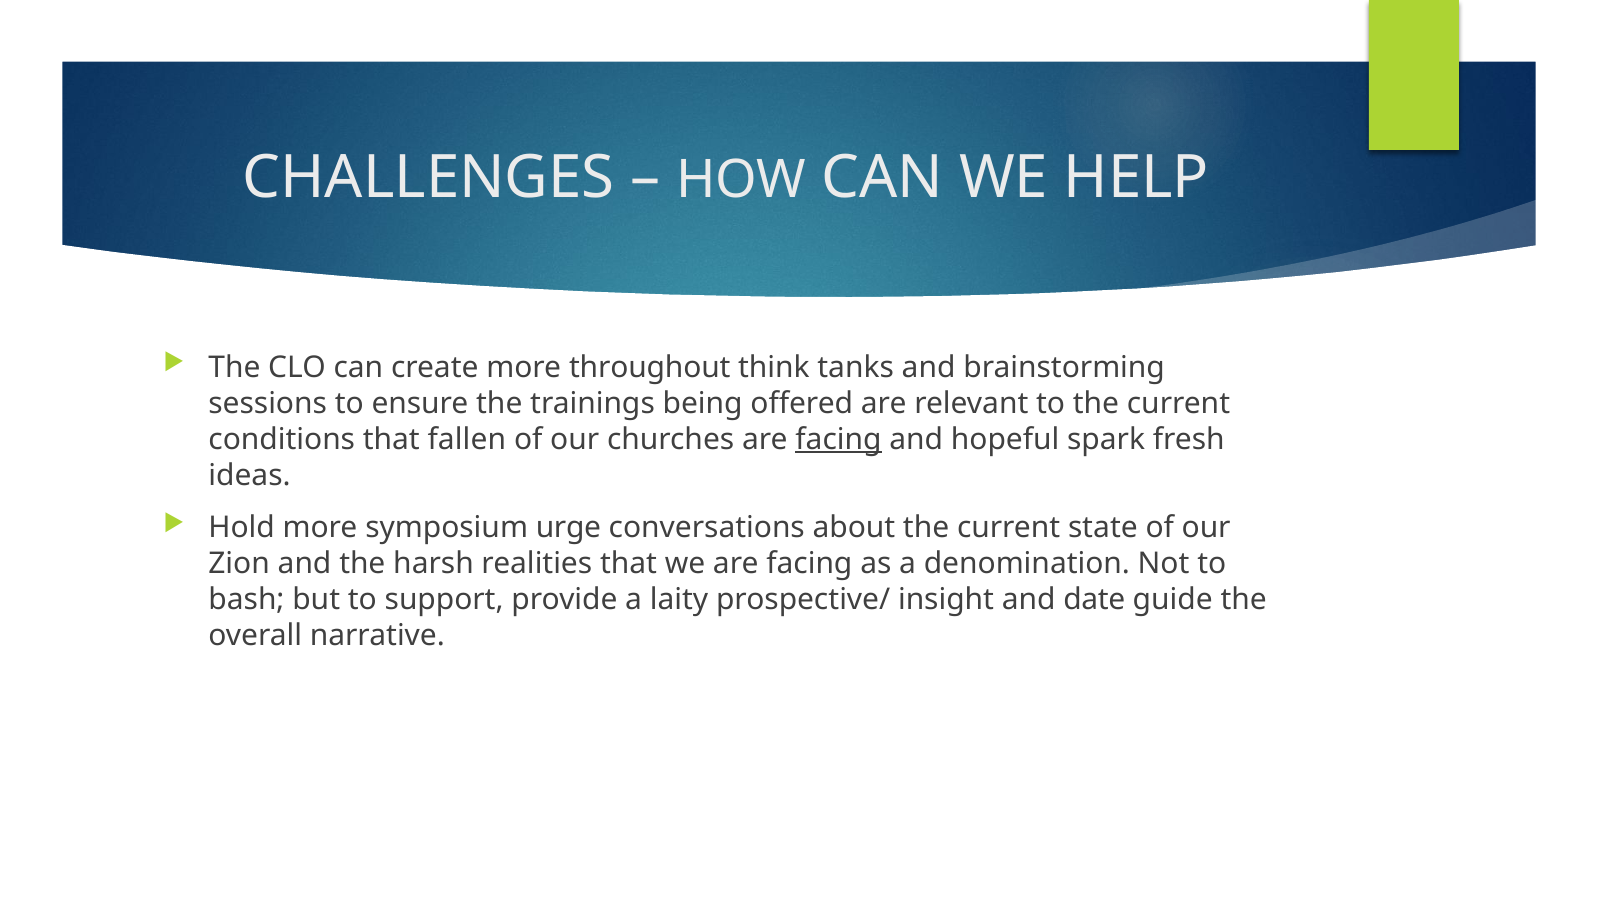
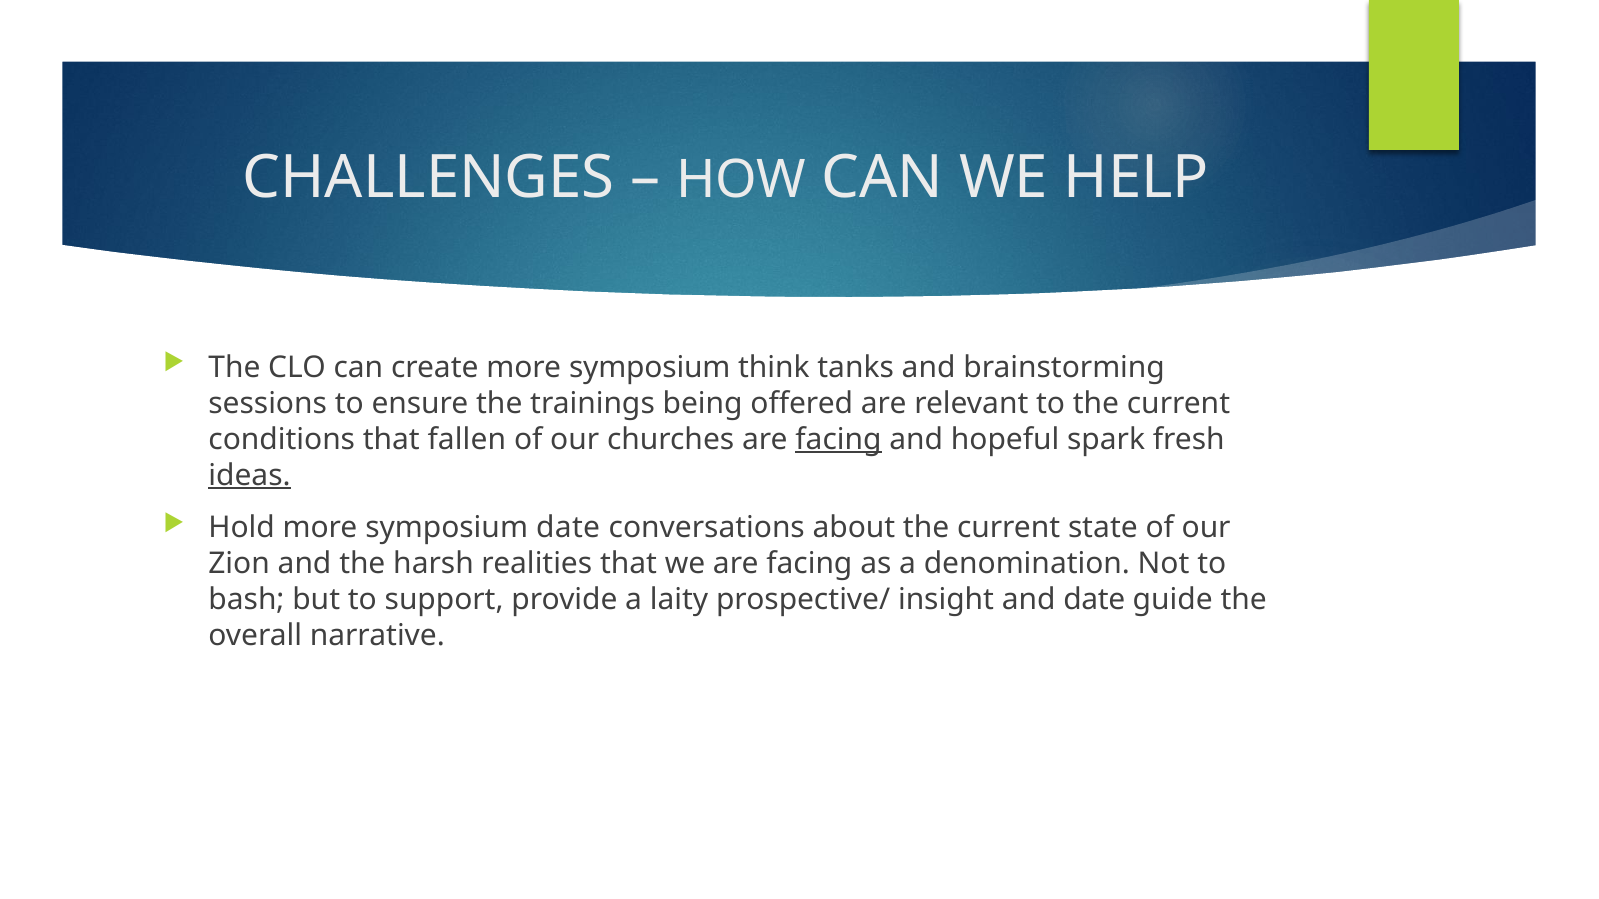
create more throughout: throughout -> symposium
ideas underline: none -> present
symposium urge: urge -> date
